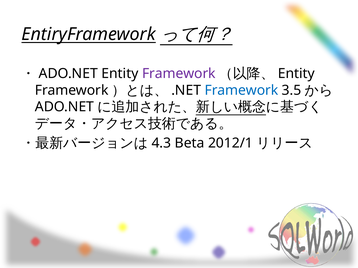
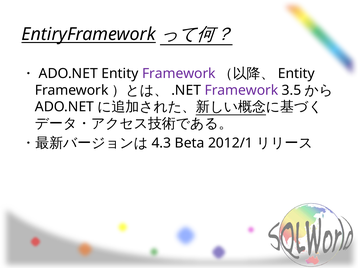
Framework at (241, 90) colour: blue -> purple
